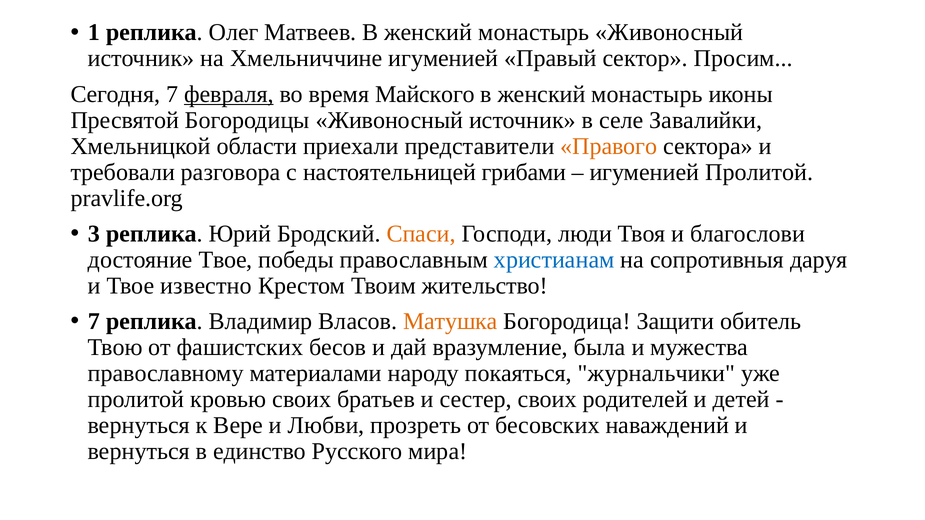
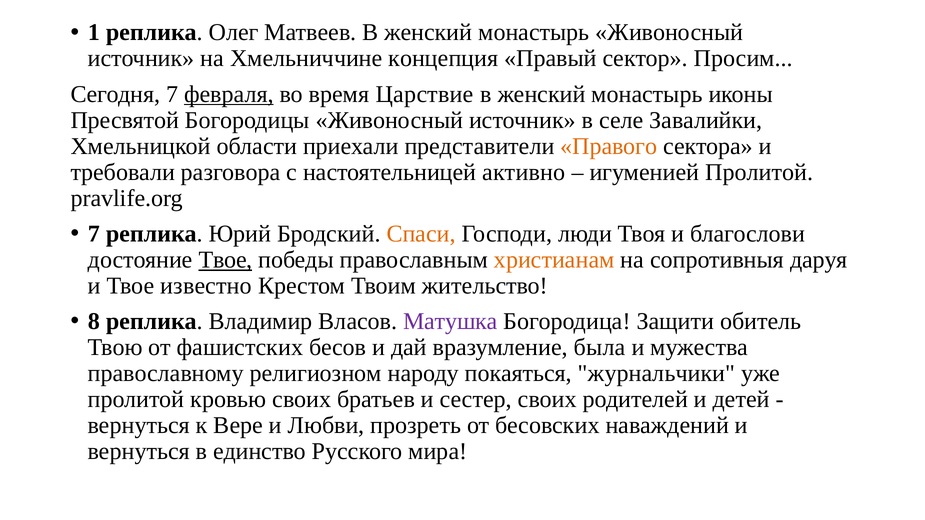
Хмельниччине игуменией: игуменией -> концепция
Майского: Майского -> Царствие
грибами: грибами -> активно
3 at (94, 234): 3 -> 7
Твое at (226, 260) underline: none -> present
христианам colour: blue -> orange
7 at (94, 321): 7 -> 8
Матушка colour: orange -> purple
материалами: материалами -> религиозном
